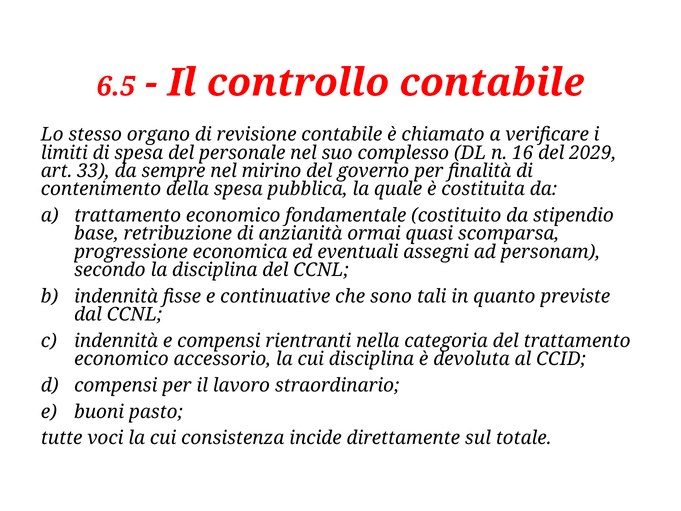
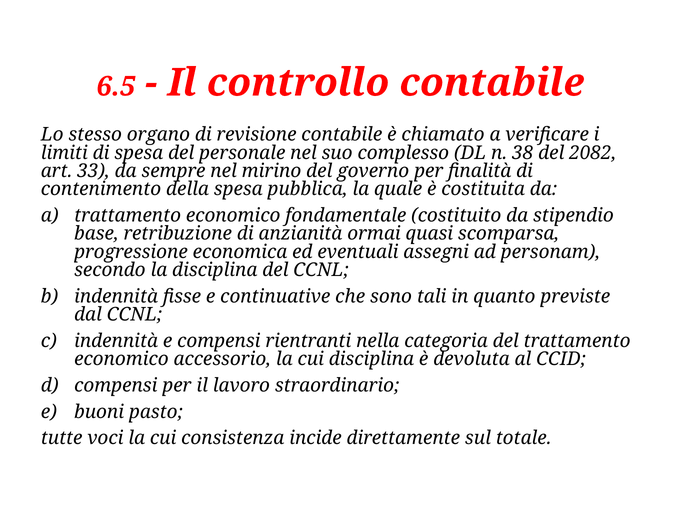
16: 16 -> 38
2029: 2029 -> 2082
